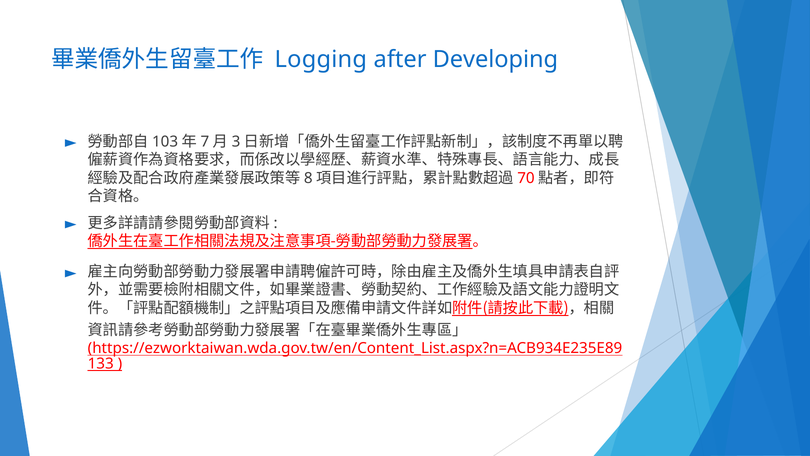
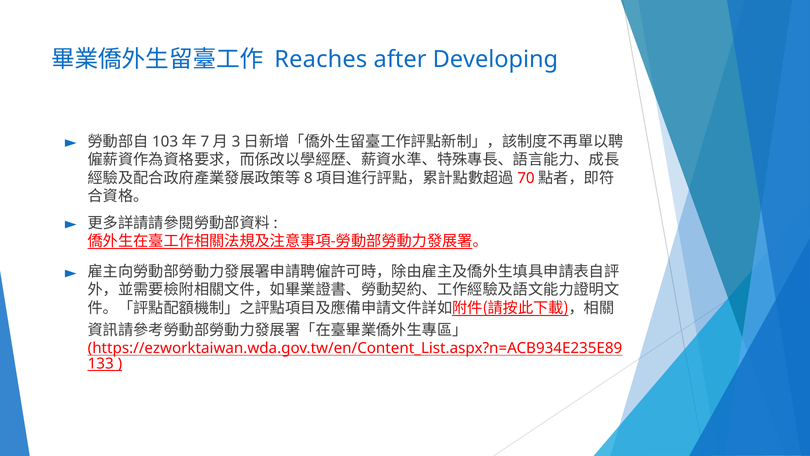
Logging: Logging -> Reaches
